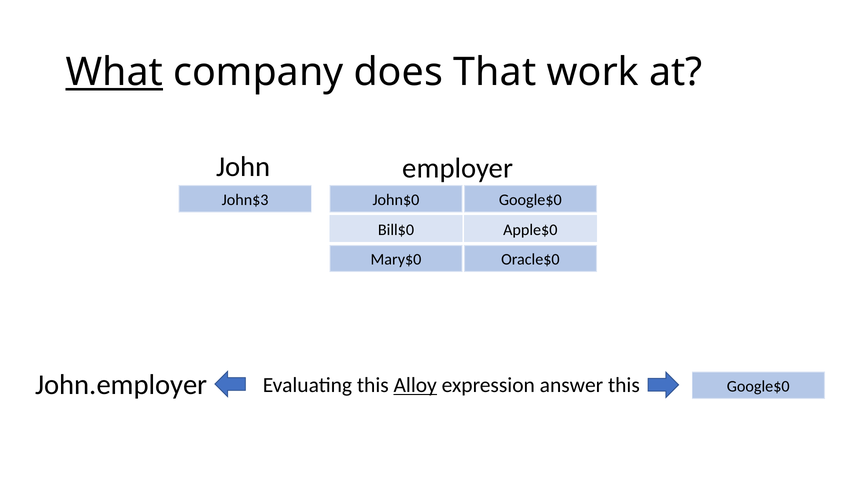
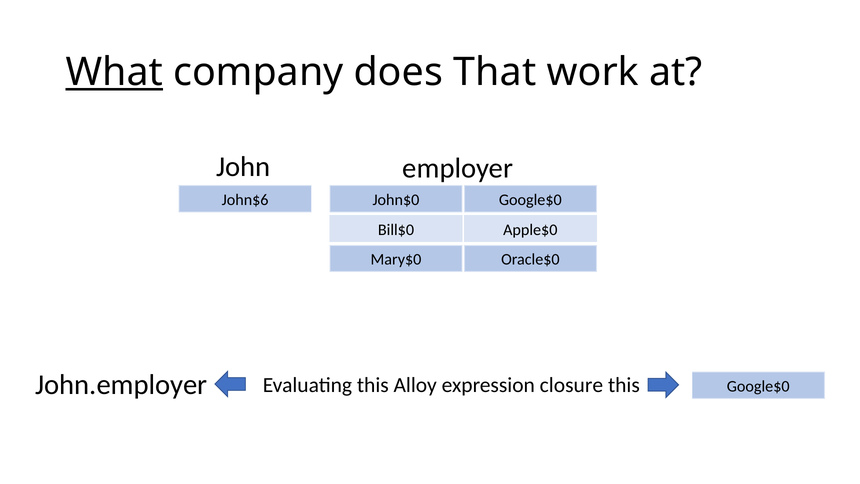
John$3: John$3 -> John$6
Alloy underline: present -> none
answer: answer -> closure
